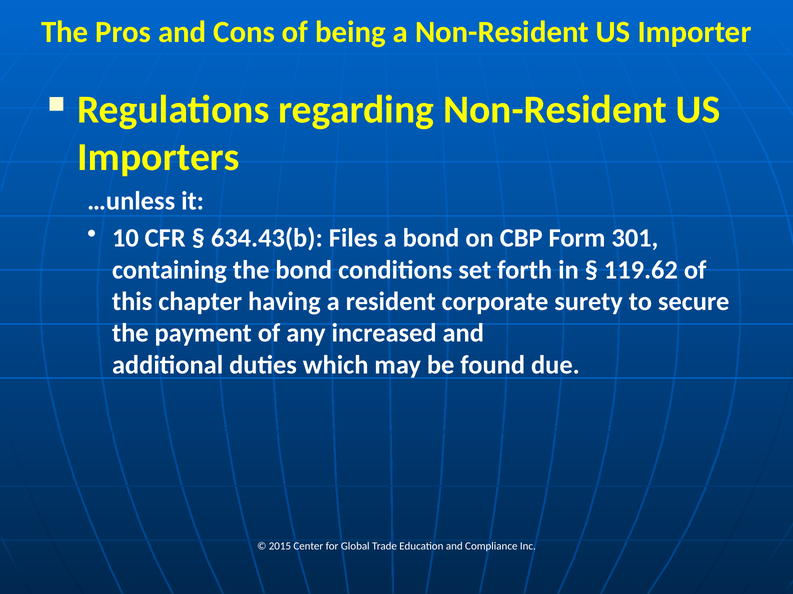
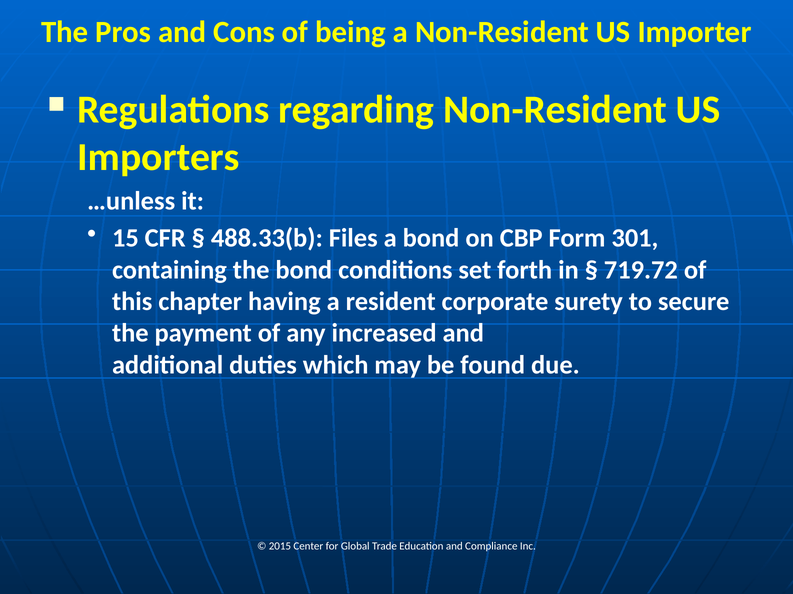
10: 10 -> 15
634.43(b: 634.43(b -> 488.33(b
119.62: 119.62 -> 719.72
